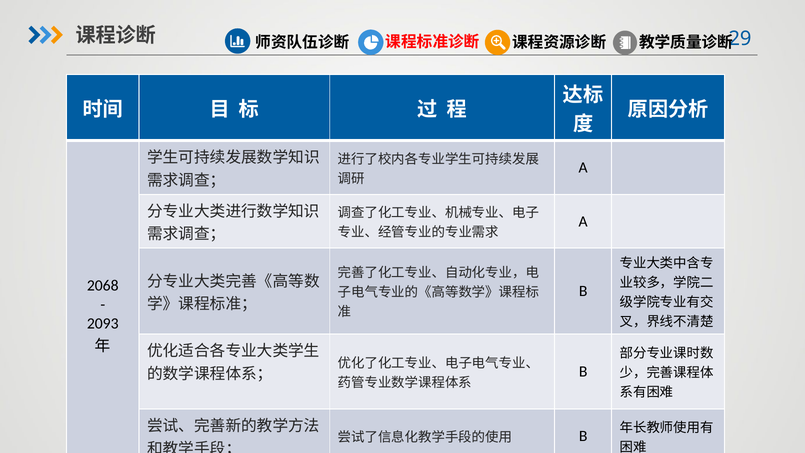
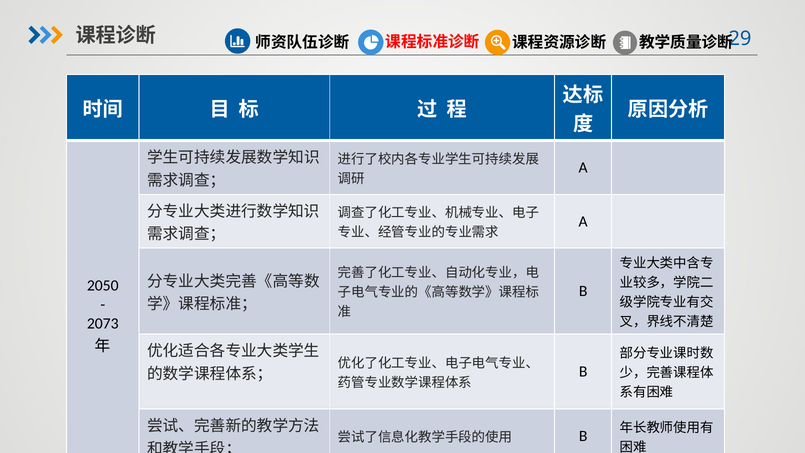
2068: 2068 -> 2050
2093: 2093 -> 2073
